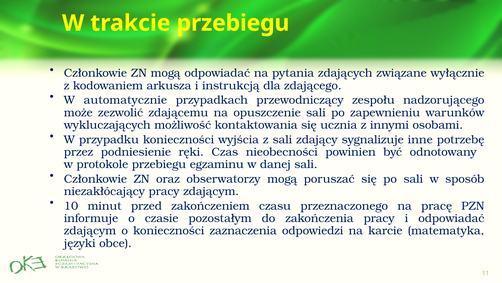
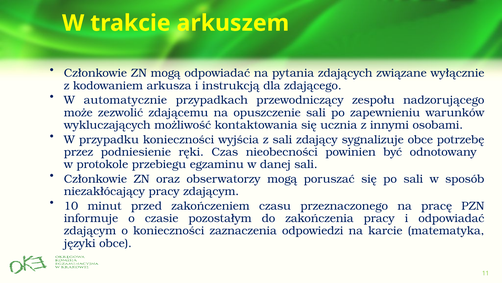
trakcie przebiegu: przebiegu -> arkuszem
sygnalizuje inne: inne -> obce
